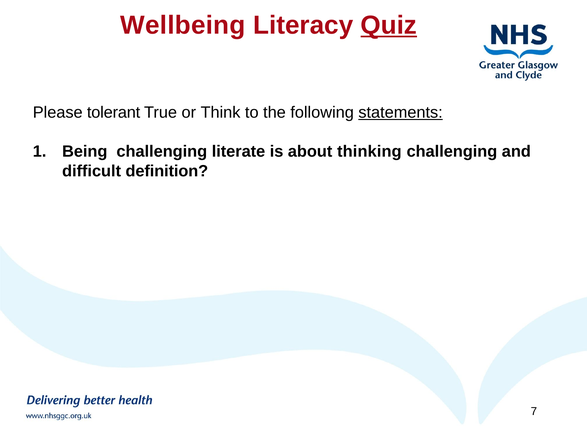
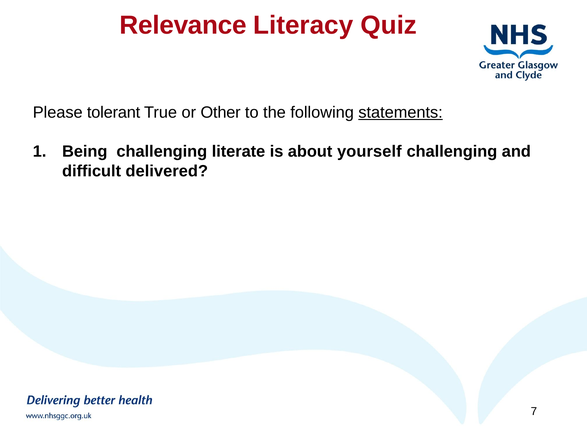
Wellbeing: Wellbeing -> Relevance
Quiz underline: present -> none
Think: Think -> Other
thinking: thinking -> yourself
definition: definition -> delivered
